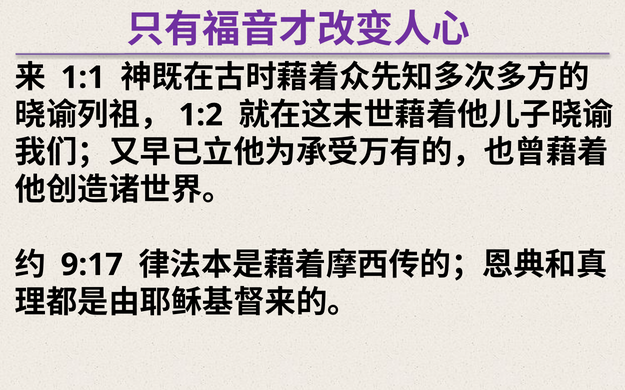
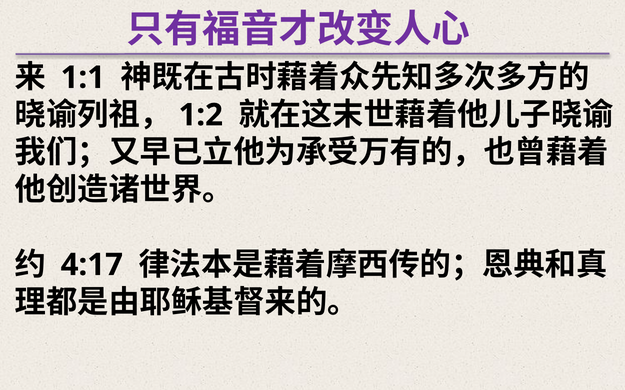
9:17: 9:17 -> 4:17
